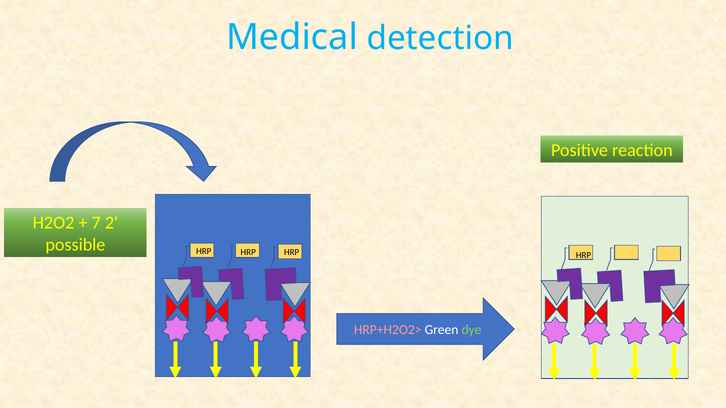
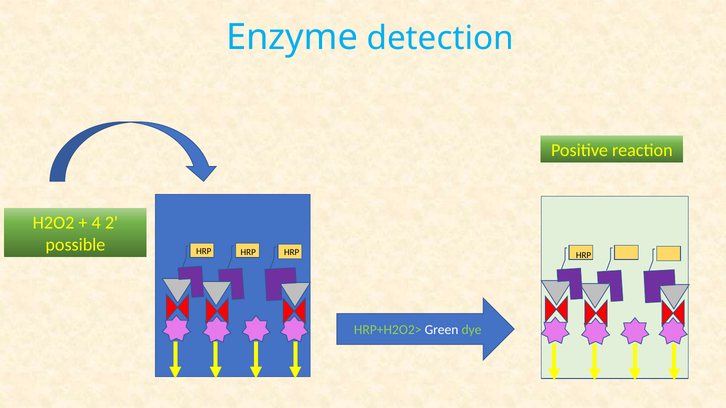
Medical: Medical -> Enzyme
7: 7 -> 4
HRP+H2O2> colour: pink -> light green
